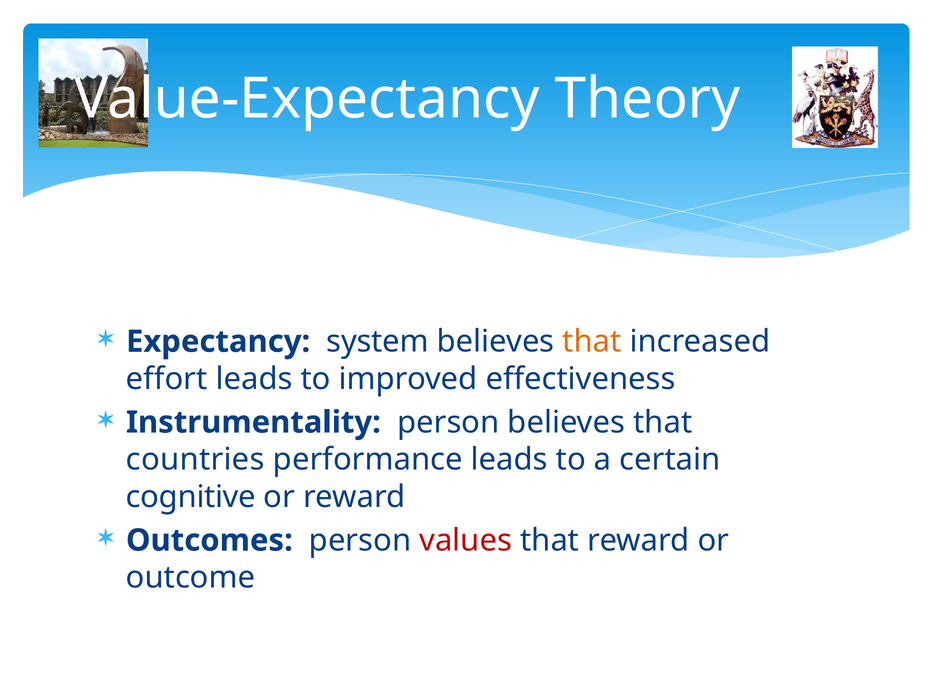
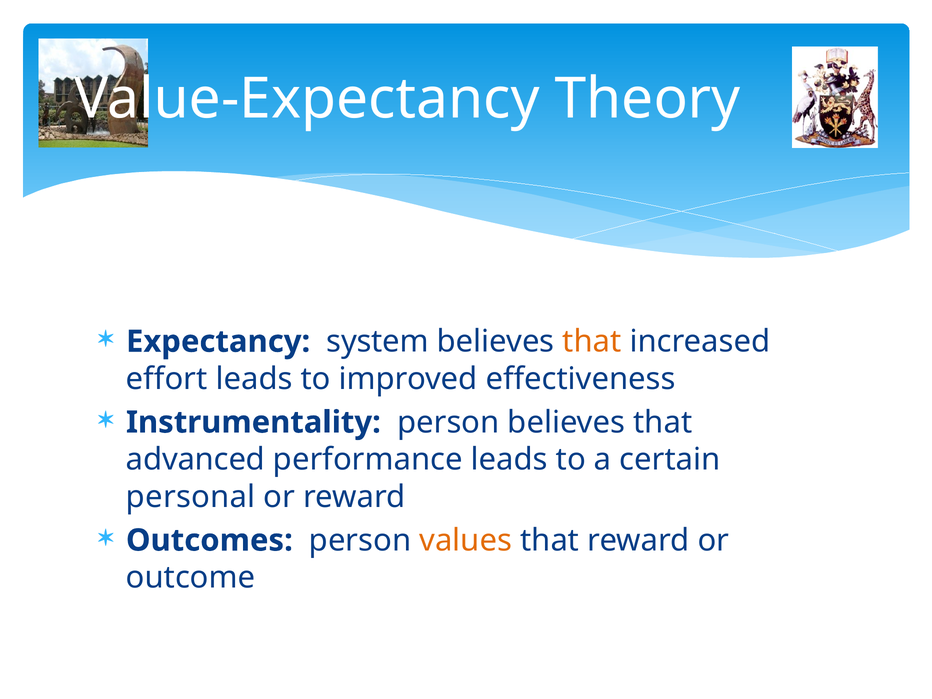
countries: countries -> advanced
cognitive: cognitive -> personal
values colour: red -> orange
